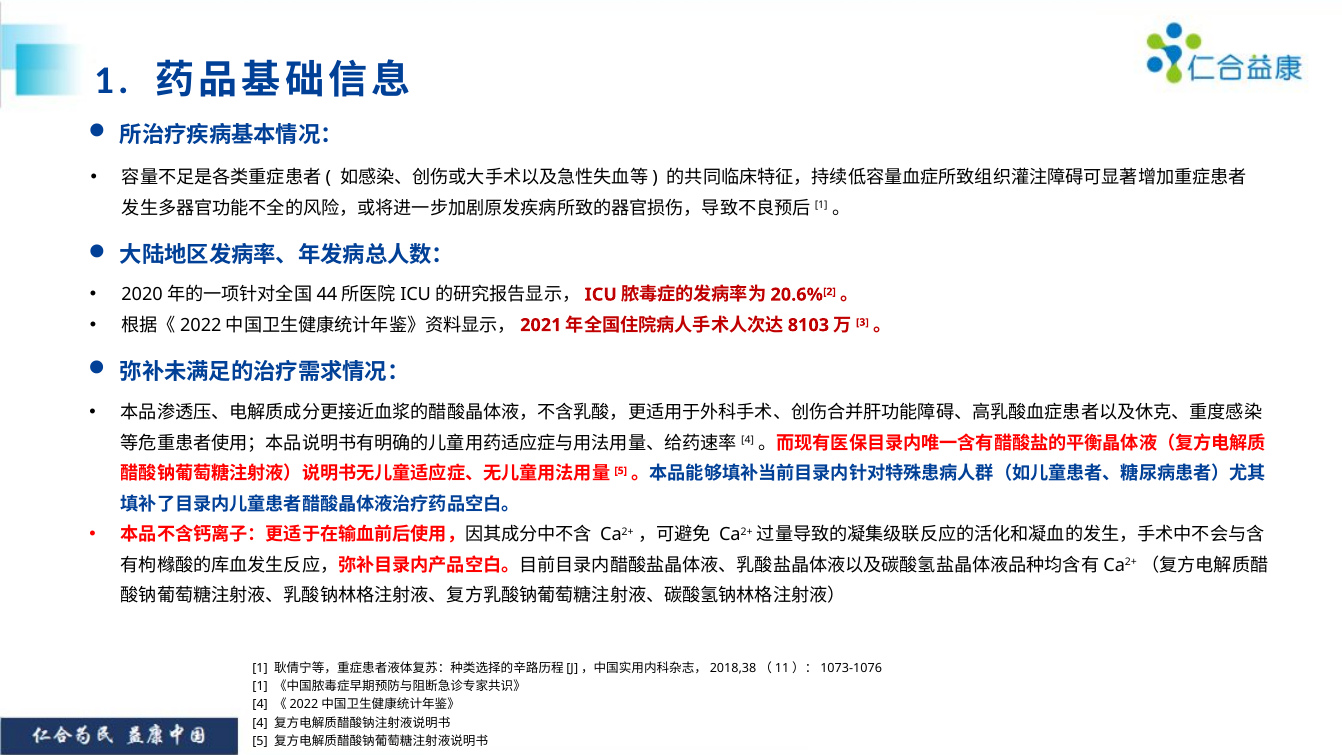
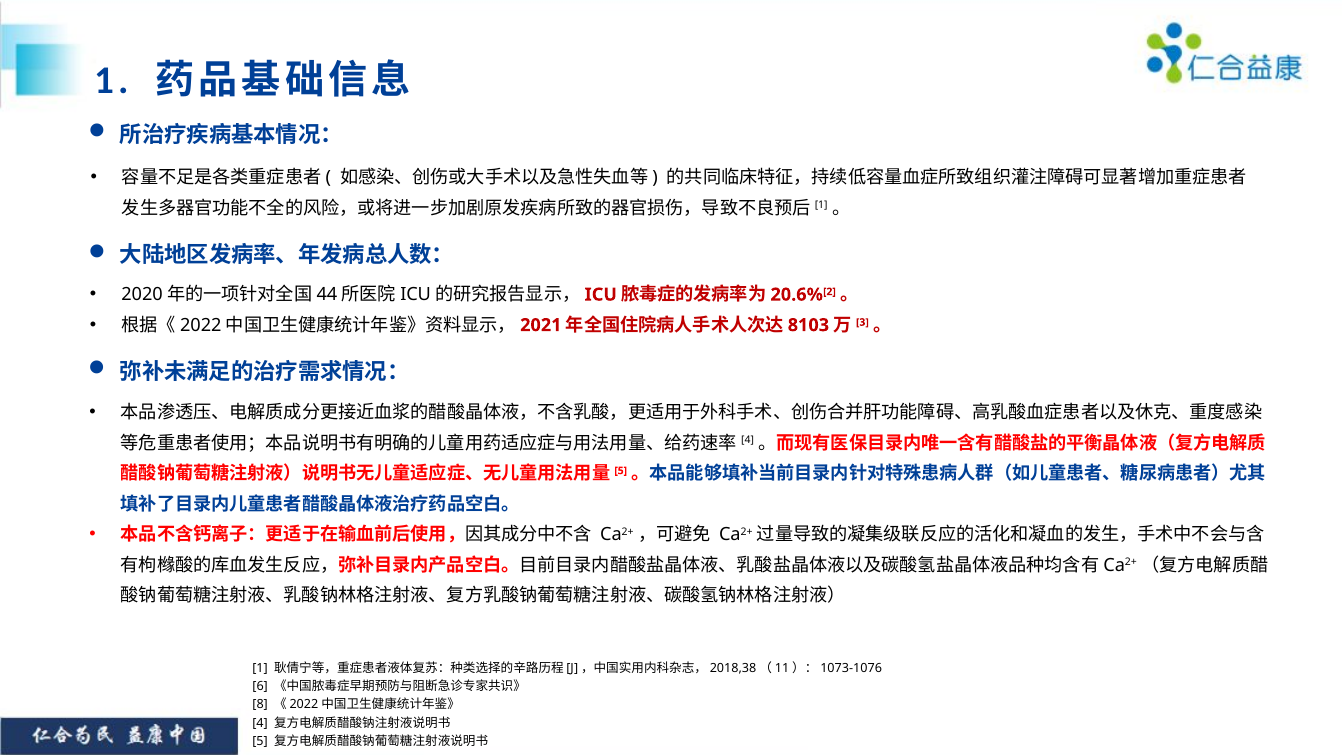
1 at (260, 686): 1 -> 6
4 at (260, 705): 4 -> 8
